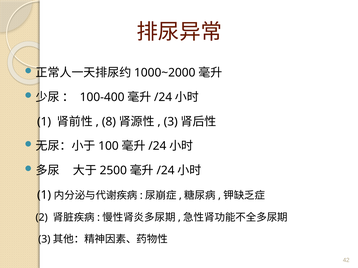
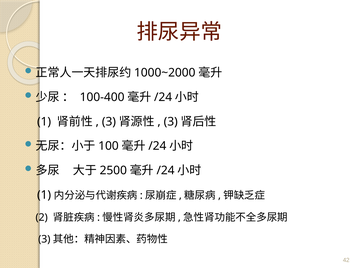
8 at (109, 122): 8 -> 3
